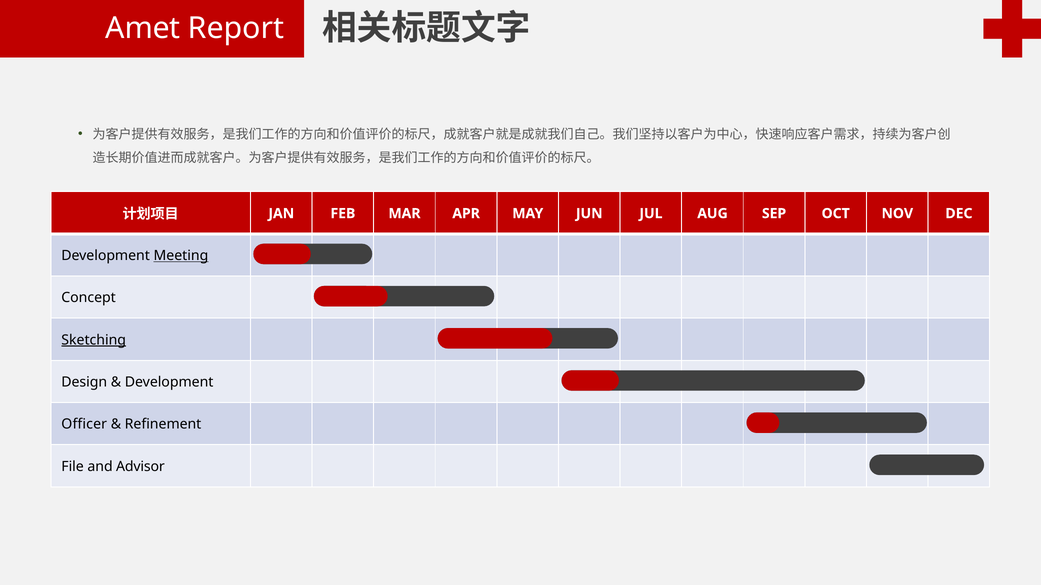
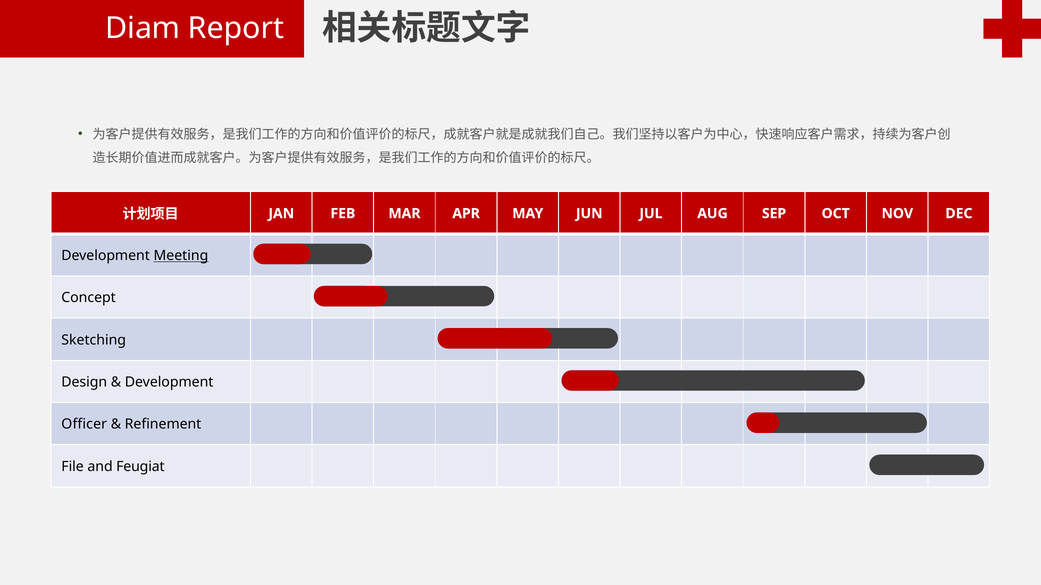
Amet: Amet -> Diam
Sketching underline: present -> none
Advisor: Advisor -> Feugiat
